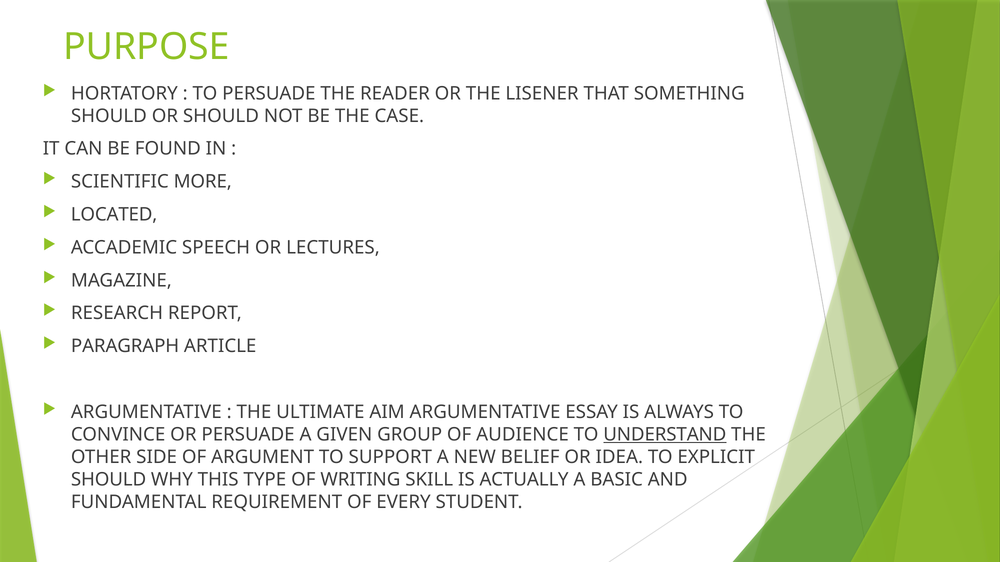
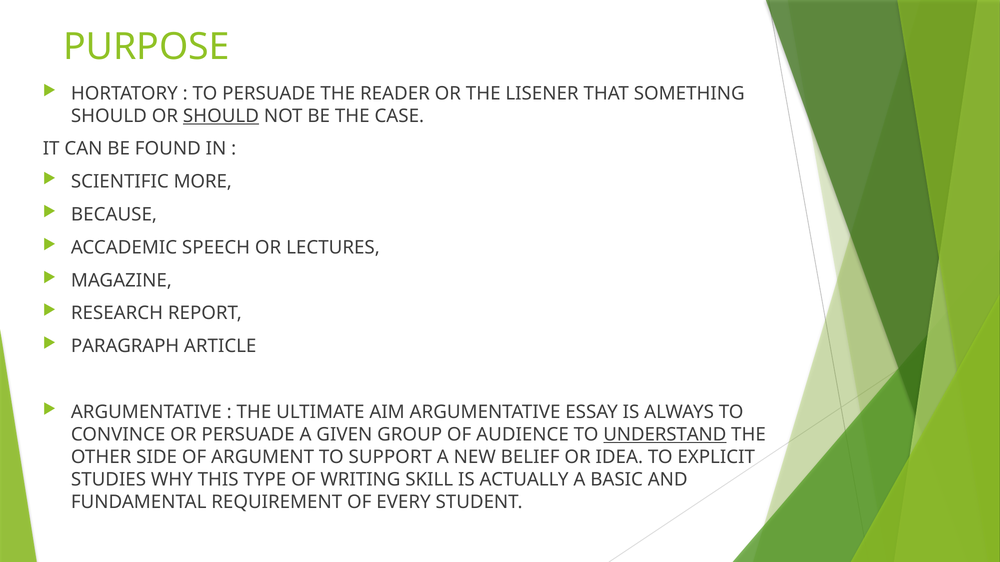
SHOULD at (221, 116) underline: none -> present
LOCATED: LOCATED -> BECAUSE
SHOULD at (109, 480): SHOULD -> STUDIES
